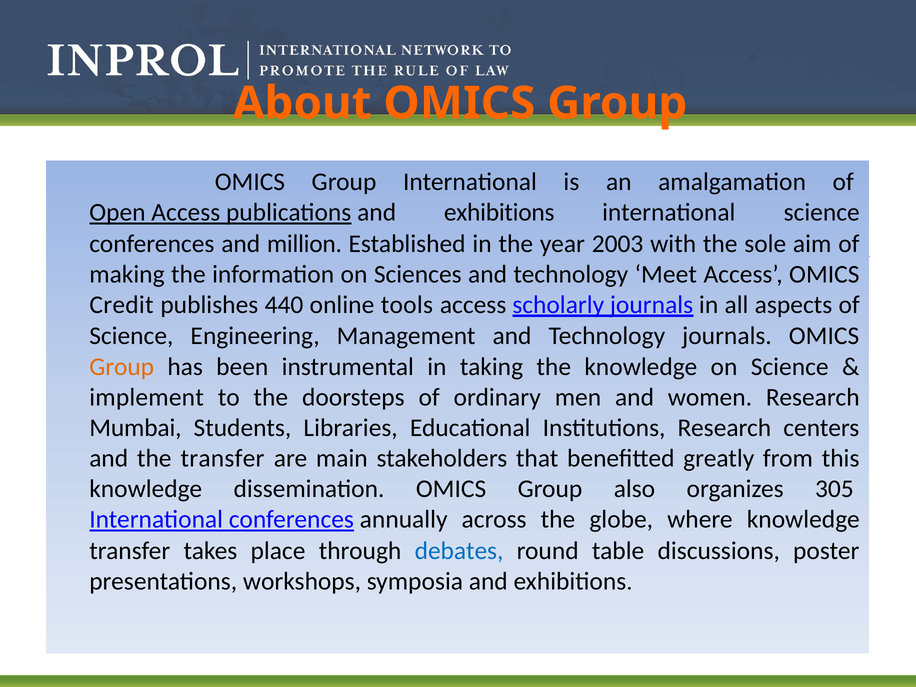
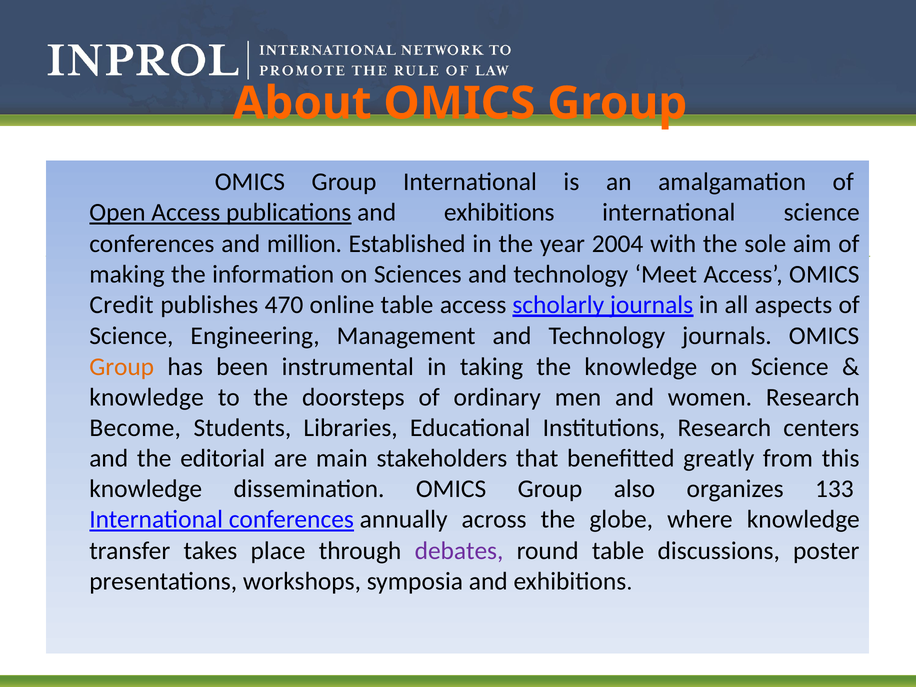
2003: 2003 -> 2004
440: 440 -> 470
online tools: tools -> table
implement at (147, 397): implement -> knowledge
Mumbai: Mumbai -> Become
the transfer: transfer -> editorial
305: 305 -> 133
debates colour: blue -> purple
